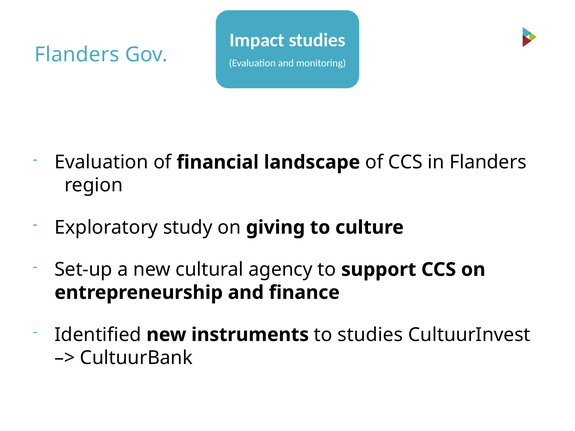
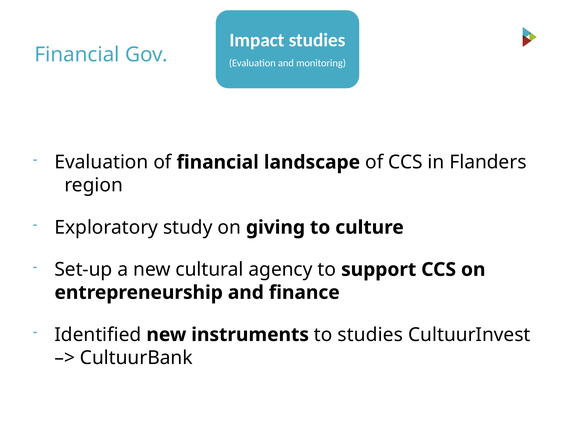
Flanders at (77, 55): Flanders -> Financial
